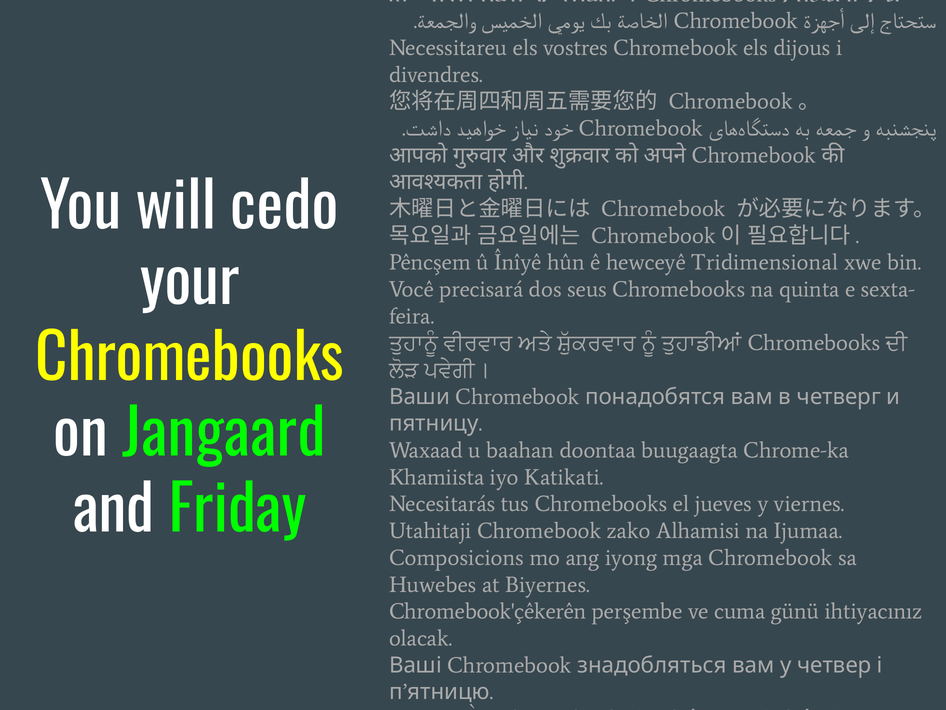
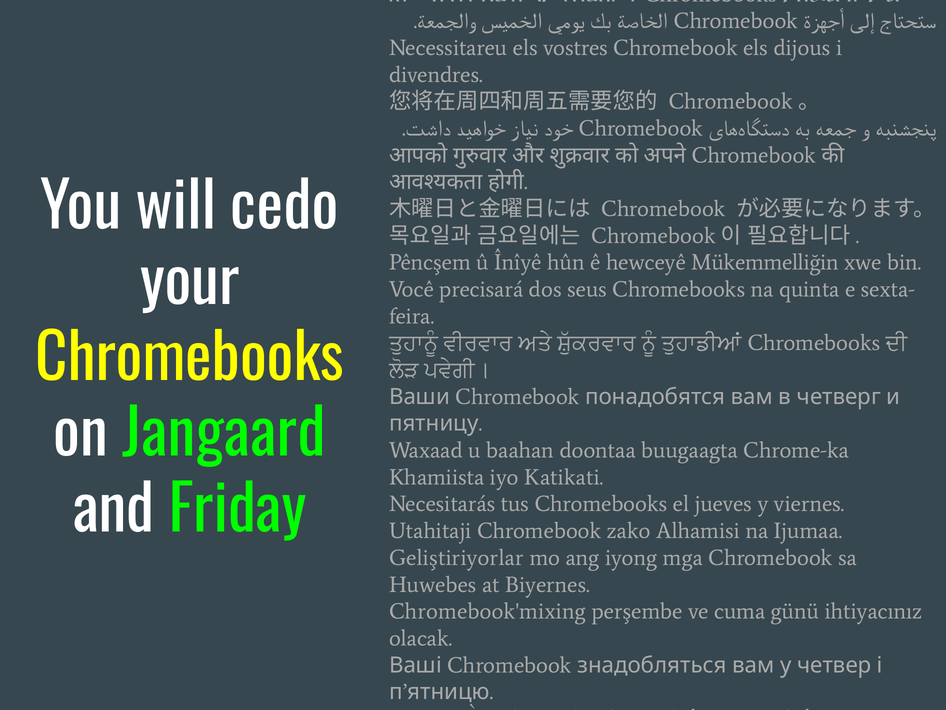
Tridimensional: Tridimensional -> Mükemmelliğin
Composicions: Composicions -> Geliştiriyorlar
Chromebook'çêkerên: Chromebook'çêkerên -> Chromebook'mixing
